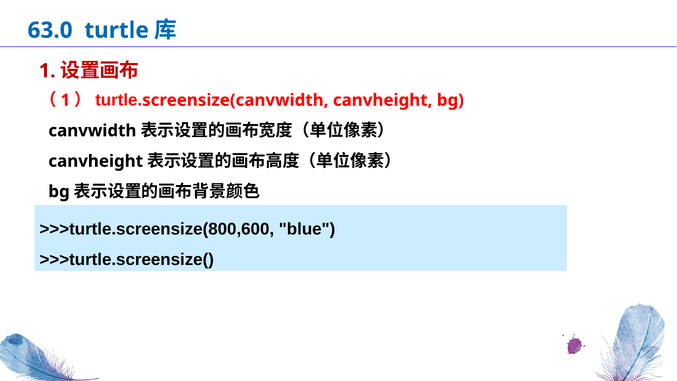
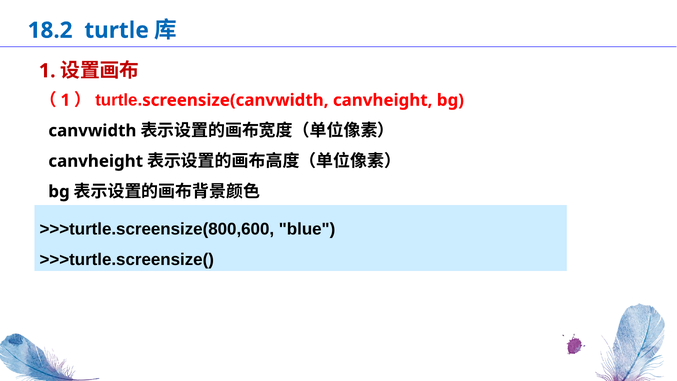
63.0: 63.0 -> 18.2
